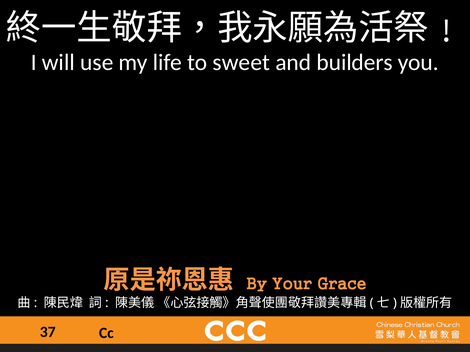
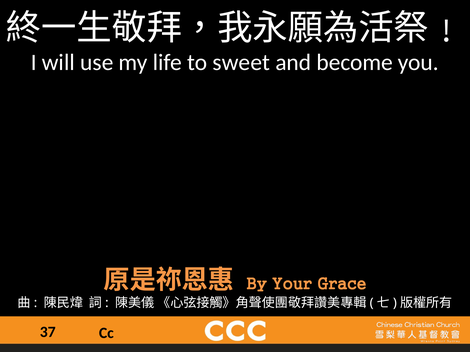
builders: builders -> become
